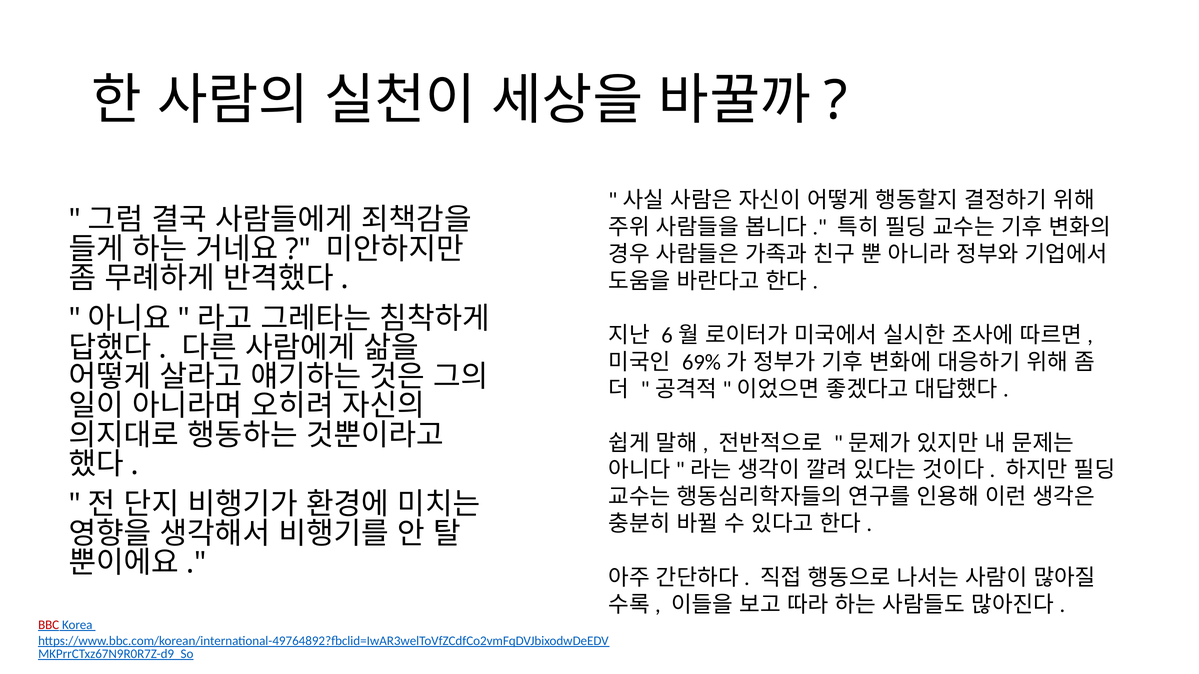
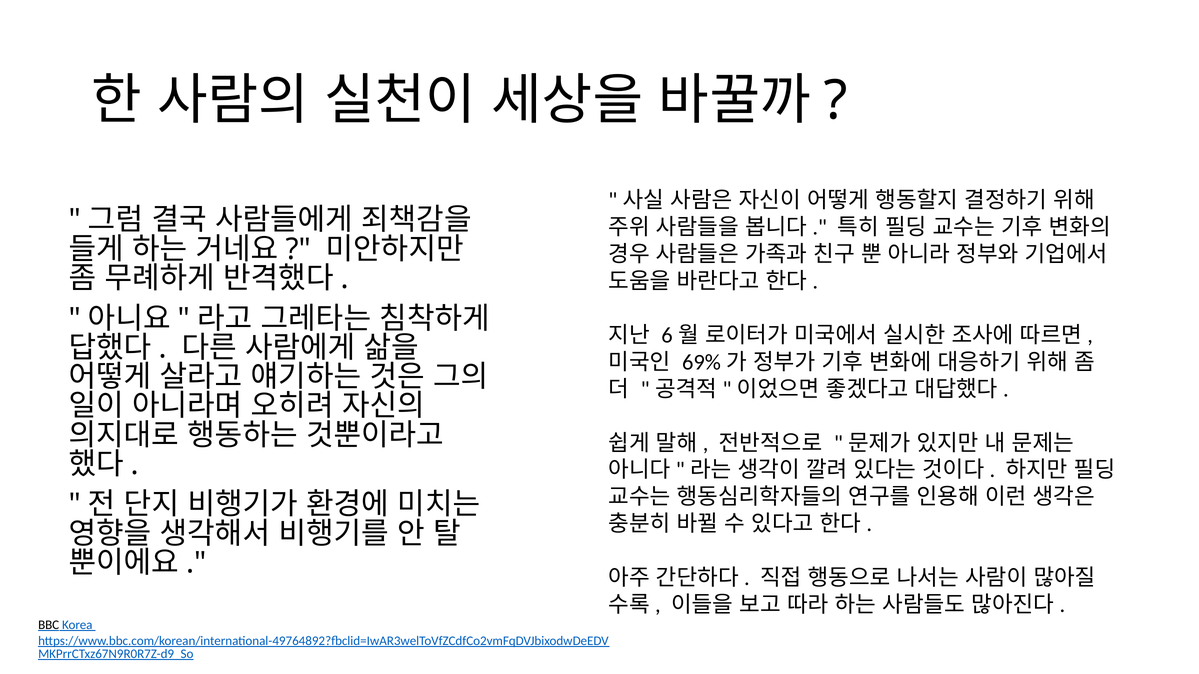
BBC colour: red -> black
